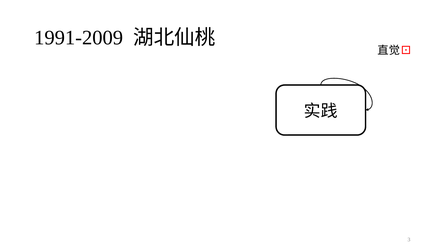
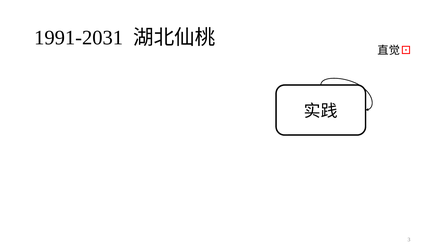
1991-2009: 1991-2009 -> 1991-2031
